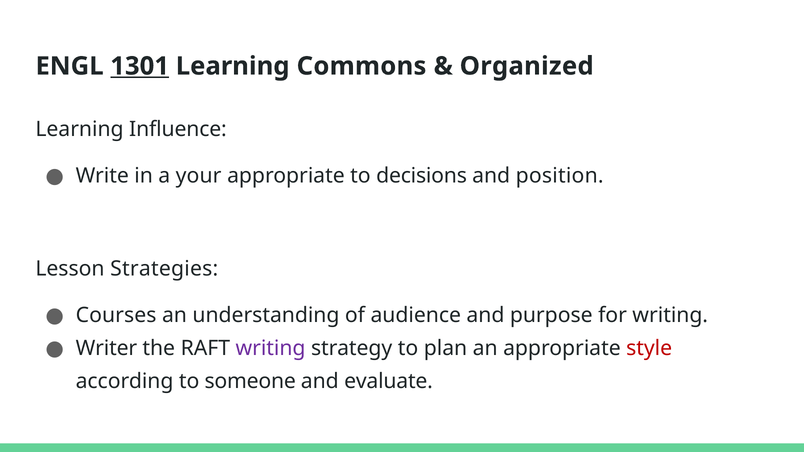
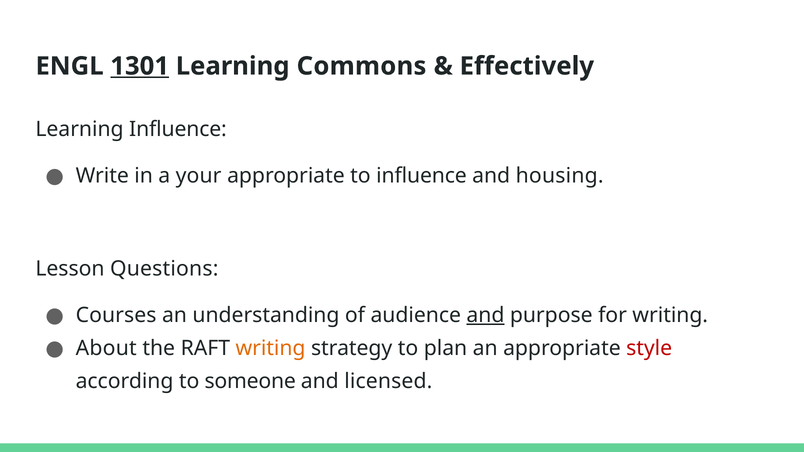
Organized: Organized -> Effectively
to decisions: decisions -> influence
position: position -> housing
Strategies: Strategies -> Questions
and at (485, 315) underline: none -> present
Writer: Writer -> About
writing at (271, 348) colour: purple -> orange
evaluate: evaluate -> licensed
